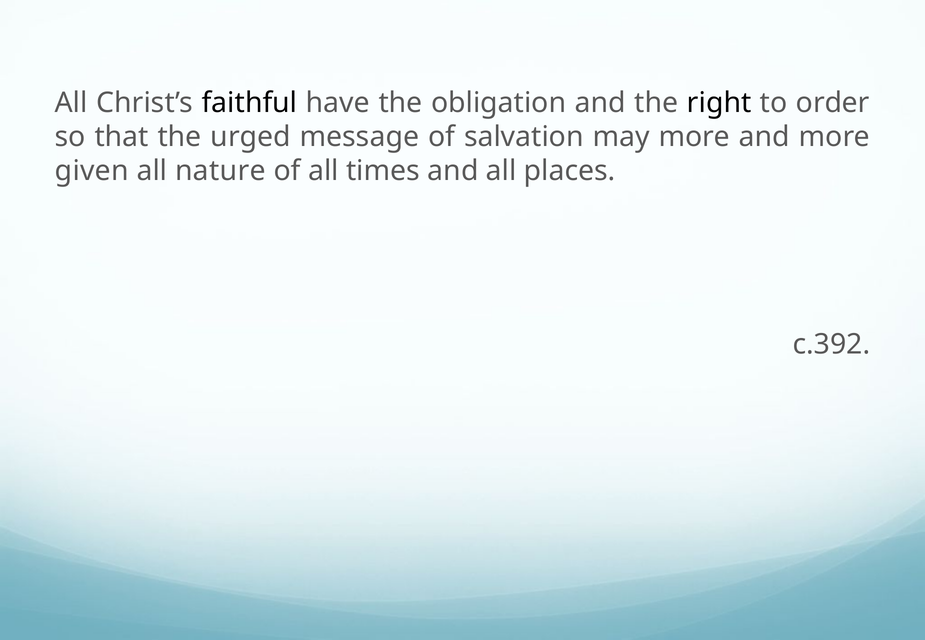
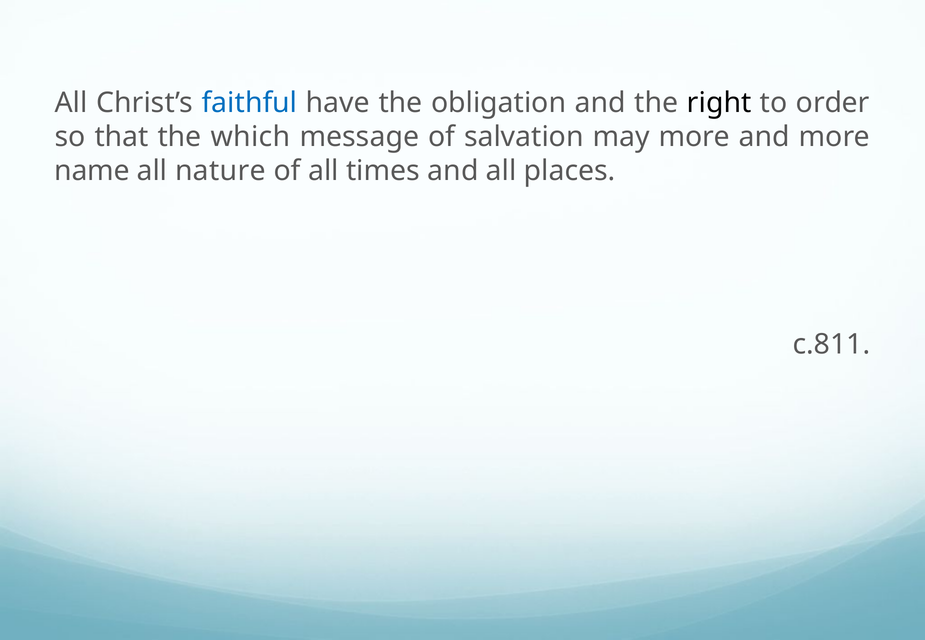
faithful colour: black -> blue
urged: urged -> which
given: given -> name
c.392: c.392 -> c.811
